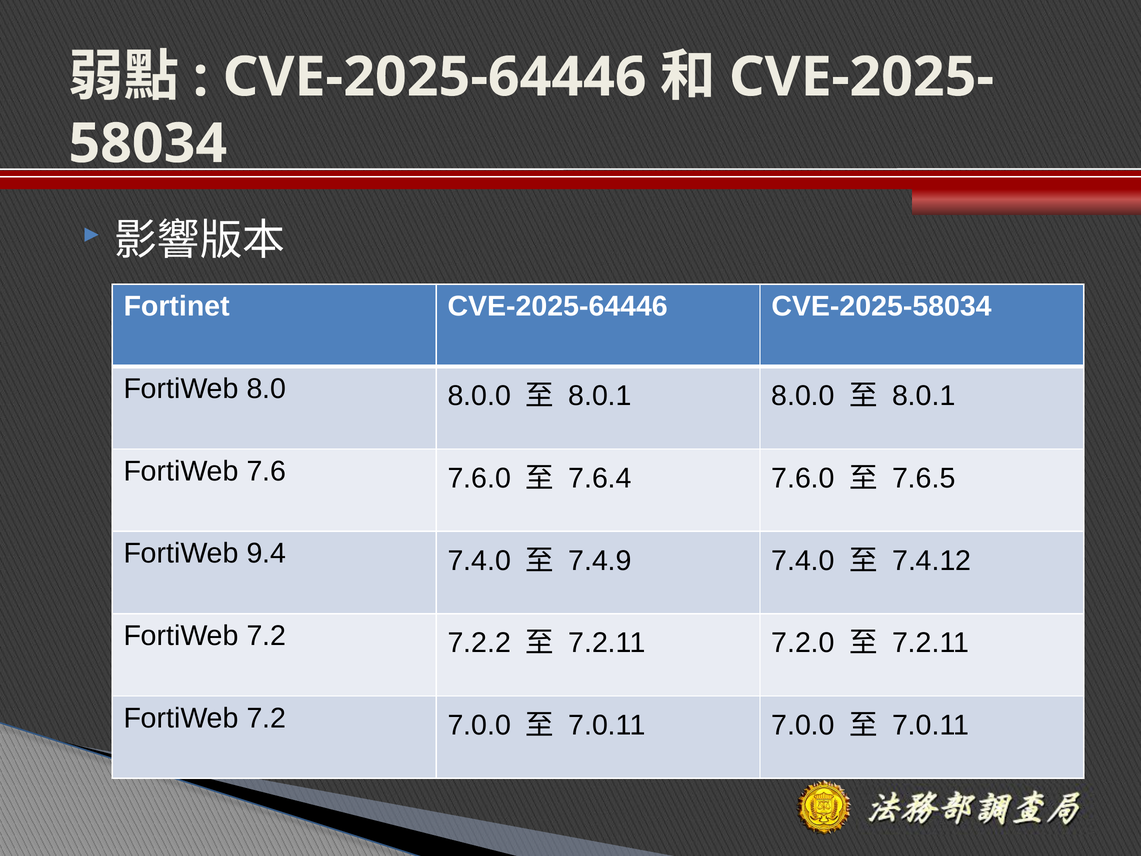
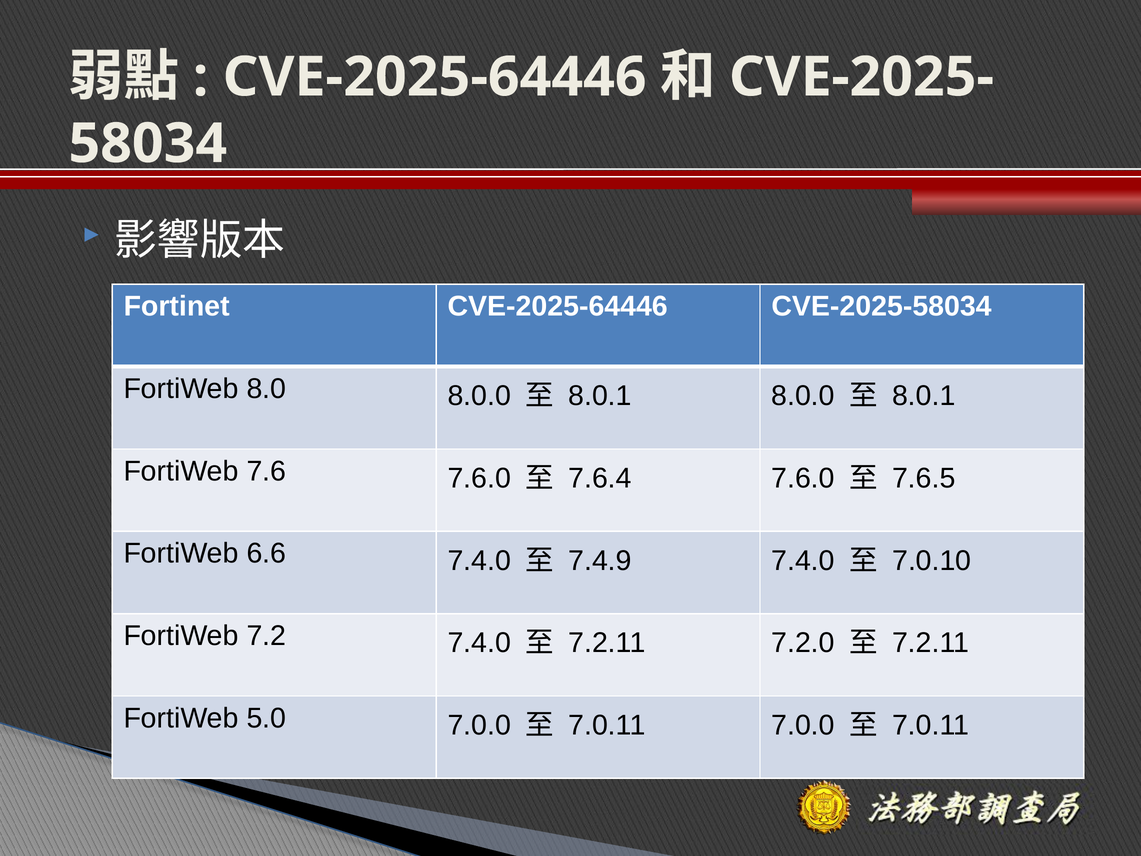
9.4: 9.4 -> 6.6
7.4.12: 7.4.12 -> 7.0.10
7.2 7.2.2: 7.2.2 -> 7.4.0
7.2 at (266, 718): 7.2 -> 5.0
